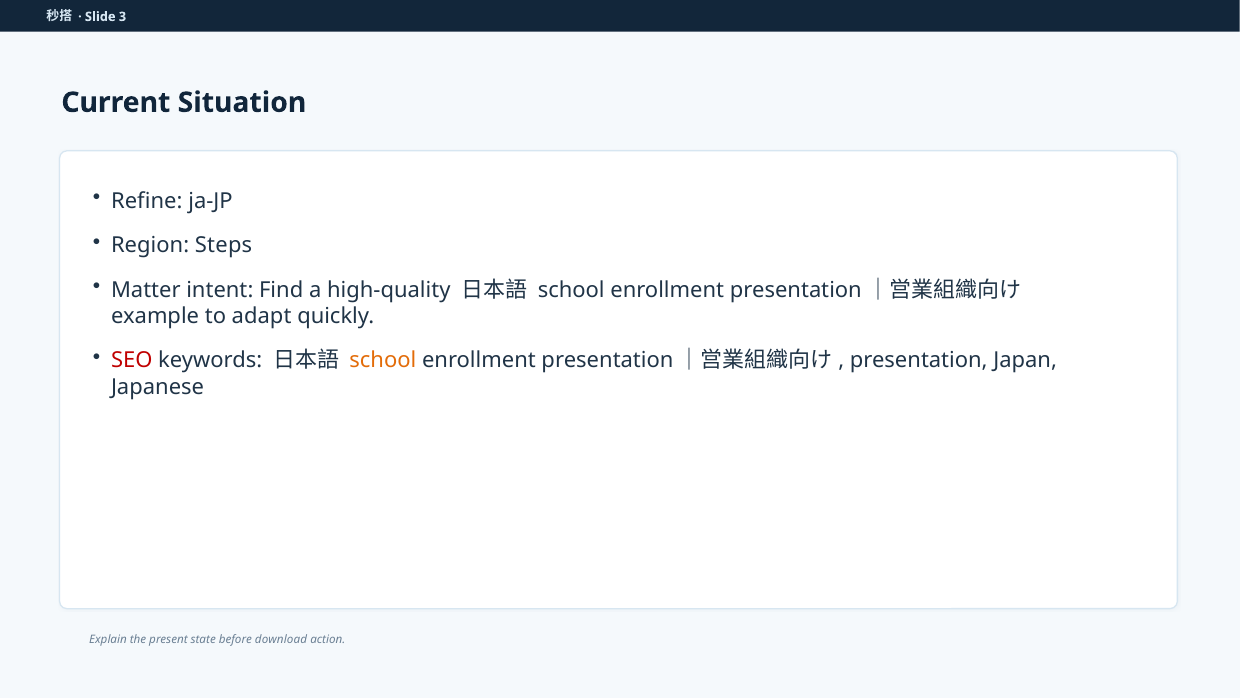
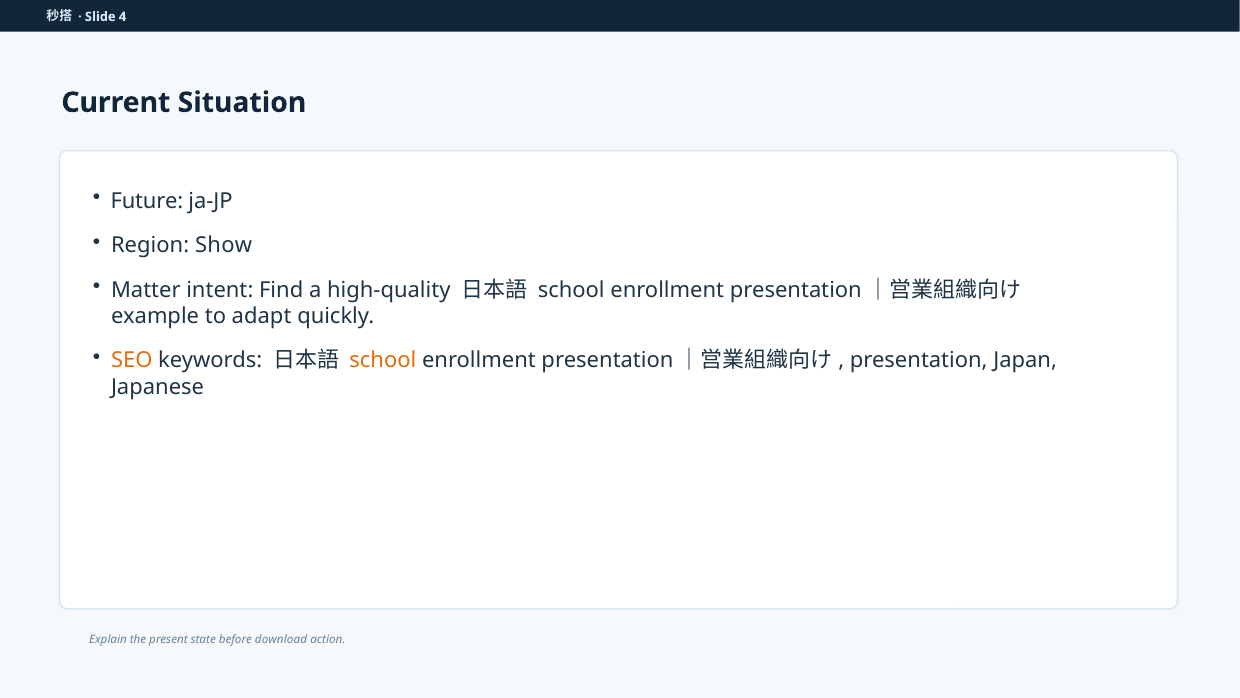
3: 3 -> 4
Refine: Refine -> Future
Steps: Steps -> Show
SEO colour: red -> orange
